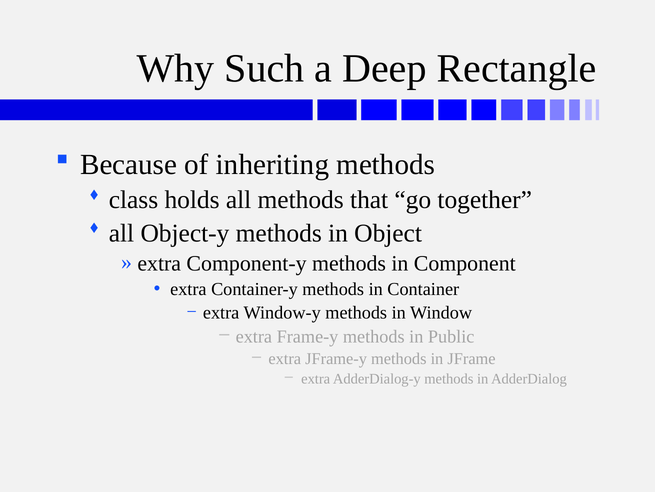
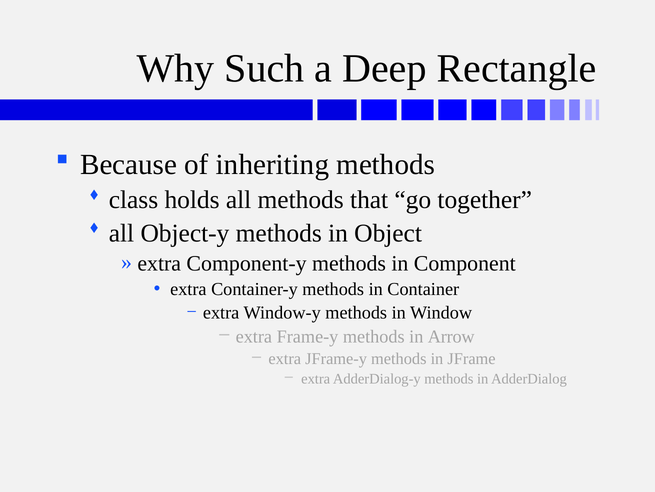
Public: Public -> Arrow
